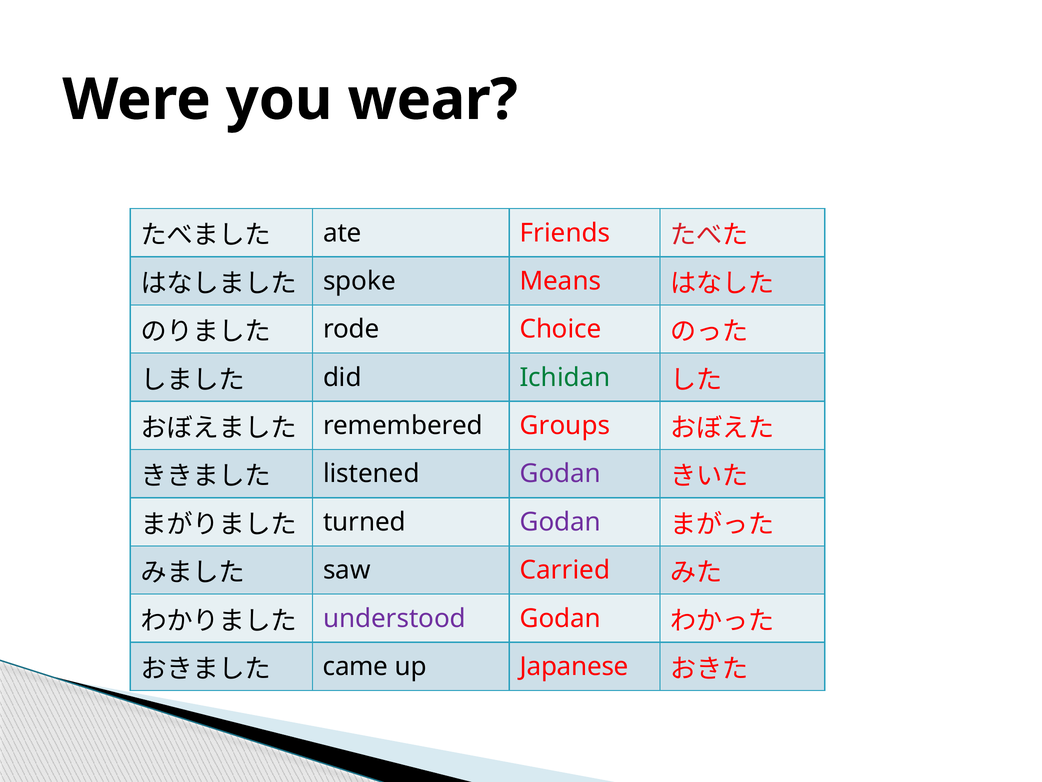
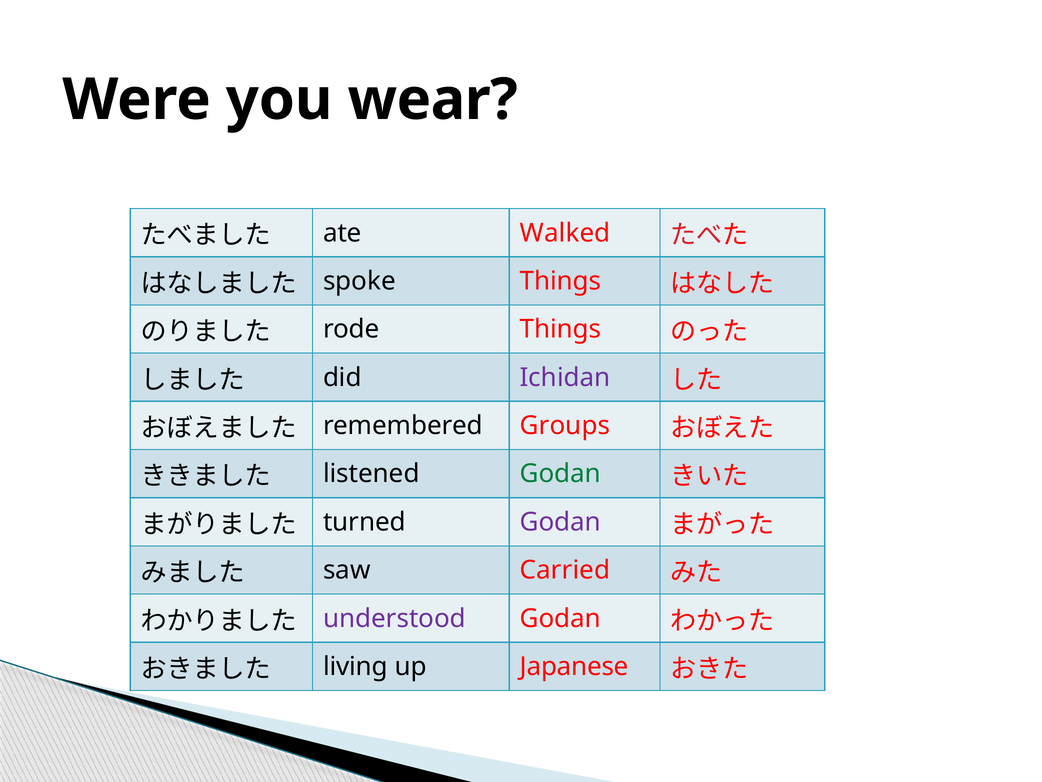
Friends: Friends -> Walked
spoke Means: Means -> Things
rode Choice: Choice -> Things
Ichidan colour: green -> purple
Godan at (560, 474) colour: purple -> green
came: came -> living
